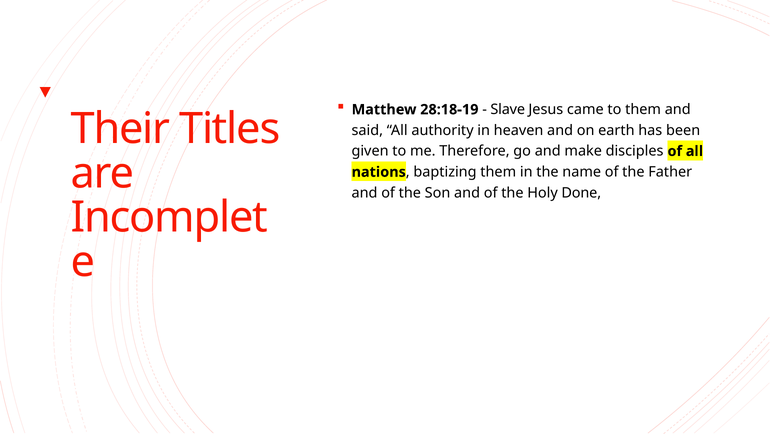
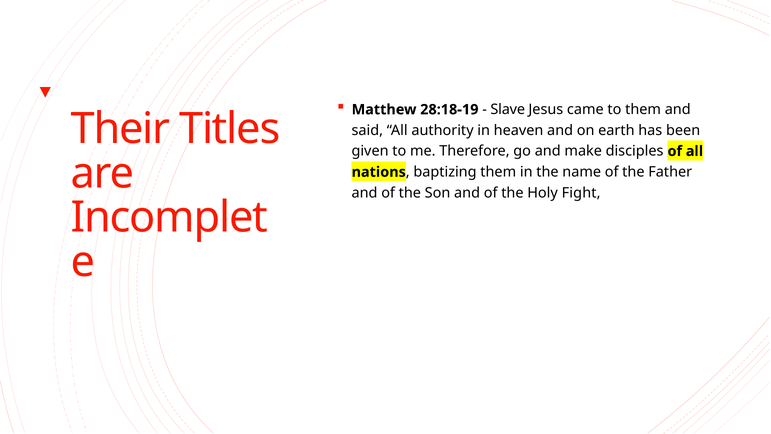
Done: Done -> Fight
